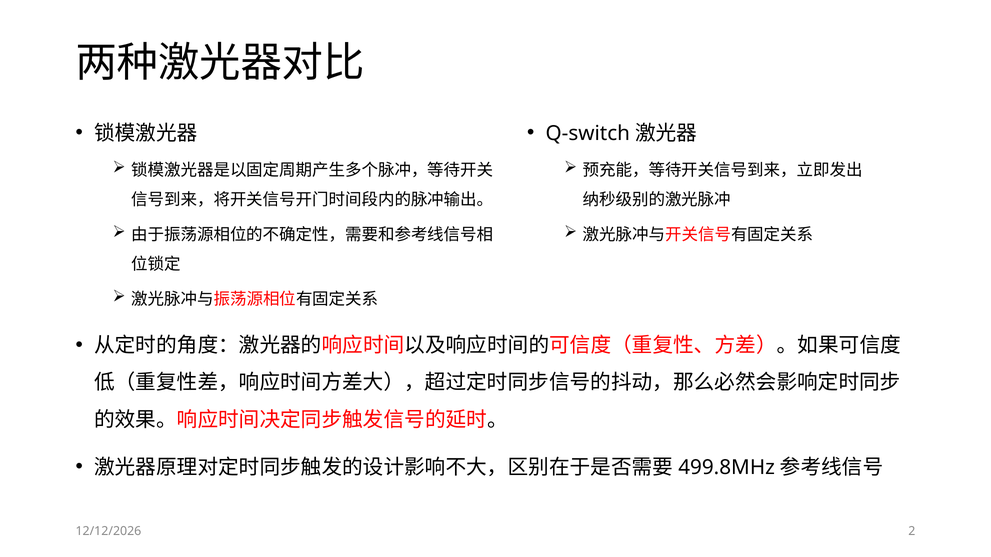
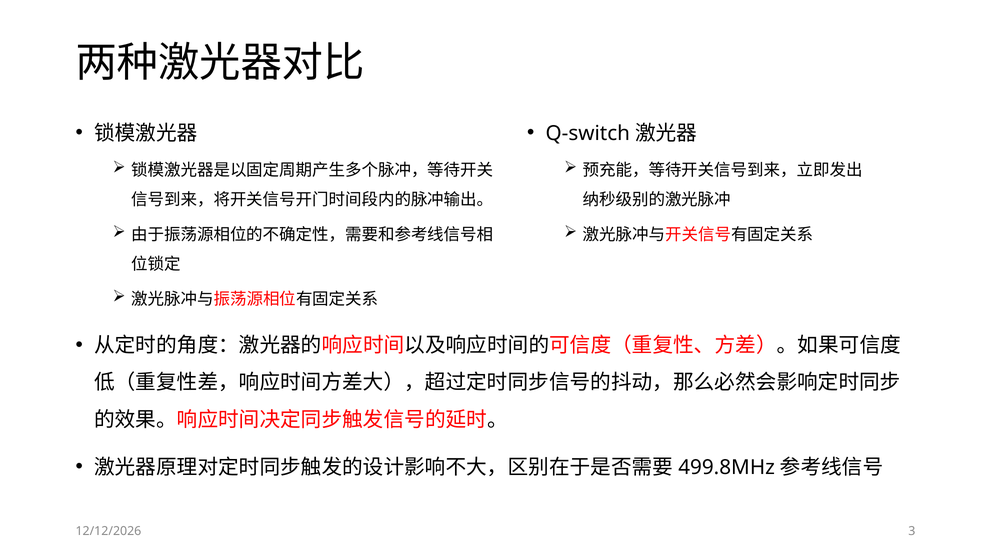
2: 2 -> 3
